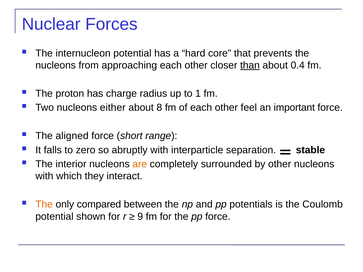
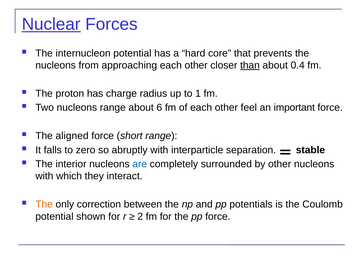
Nuclear underline: none -> present
nucleons either: either -> range
8: 8 -> 6
are colour: orange -> blue
compared: compared -> correction
9: 9 -> 2
